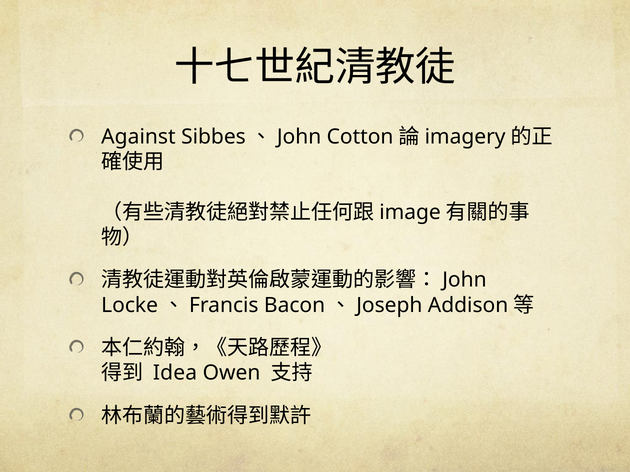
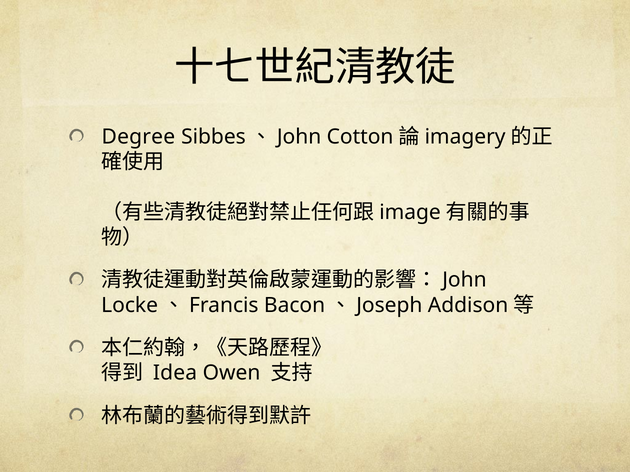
Against: Against -> Degree
